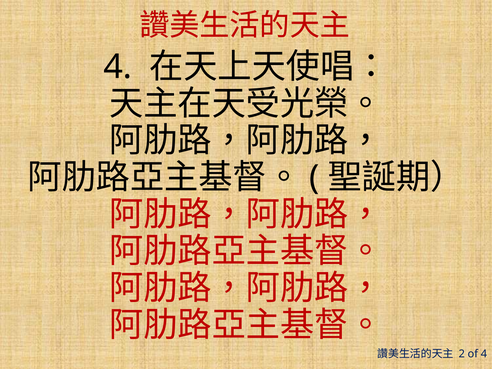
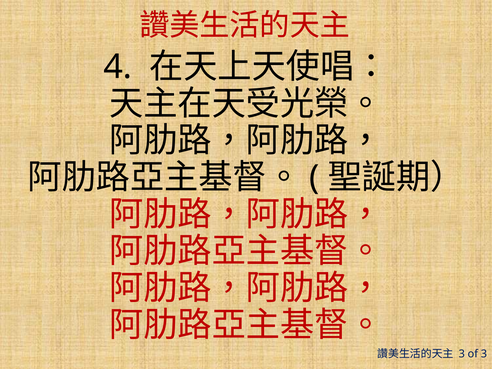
2 at (462, 354): 2 -> 3
of 4: 4 -> 3
